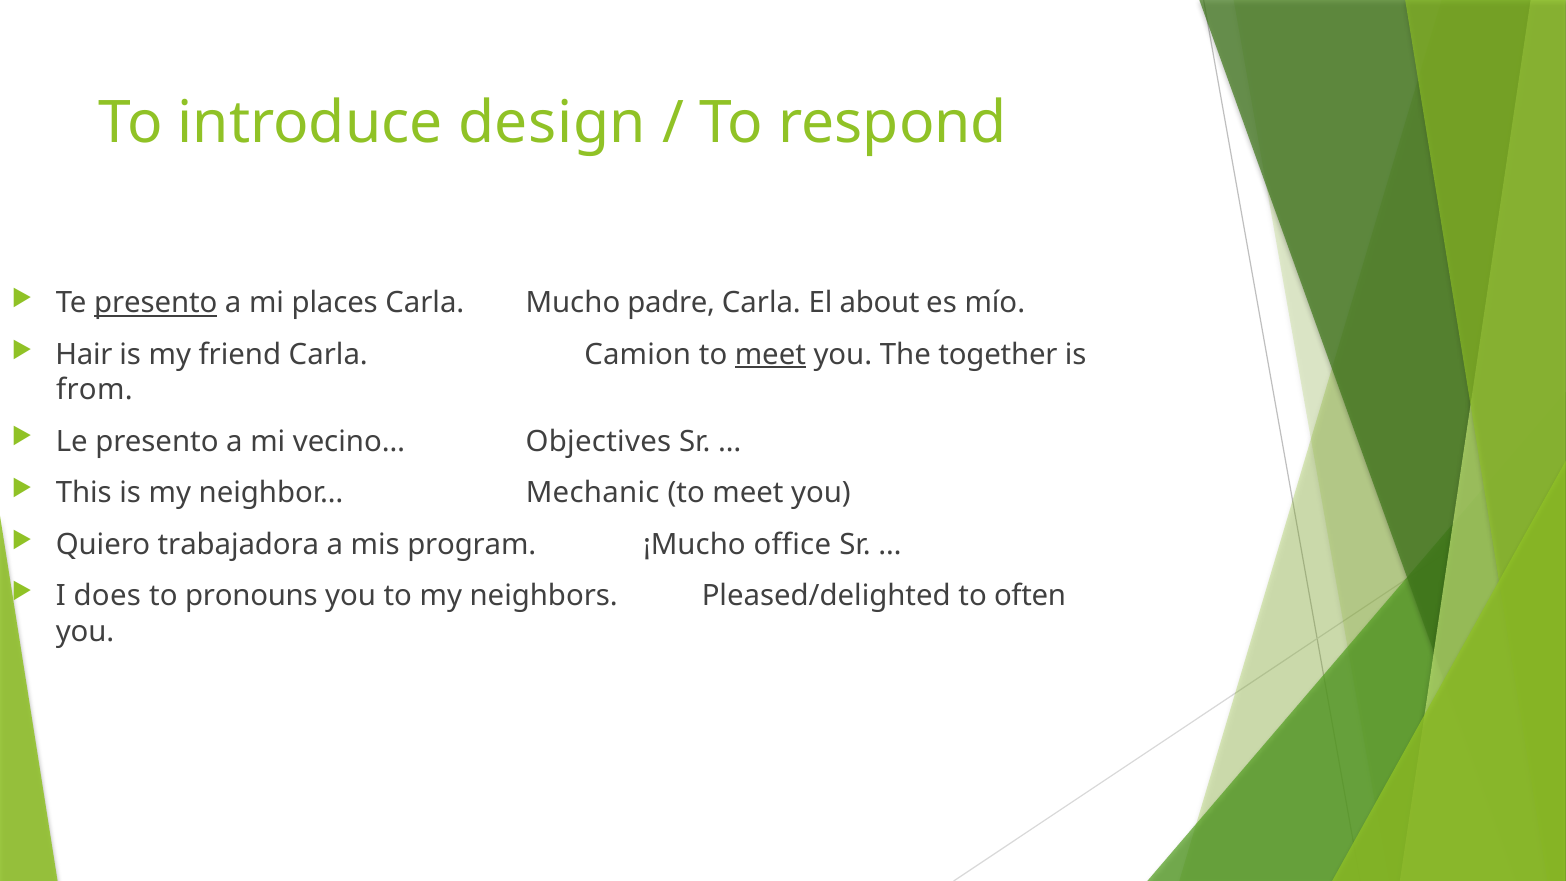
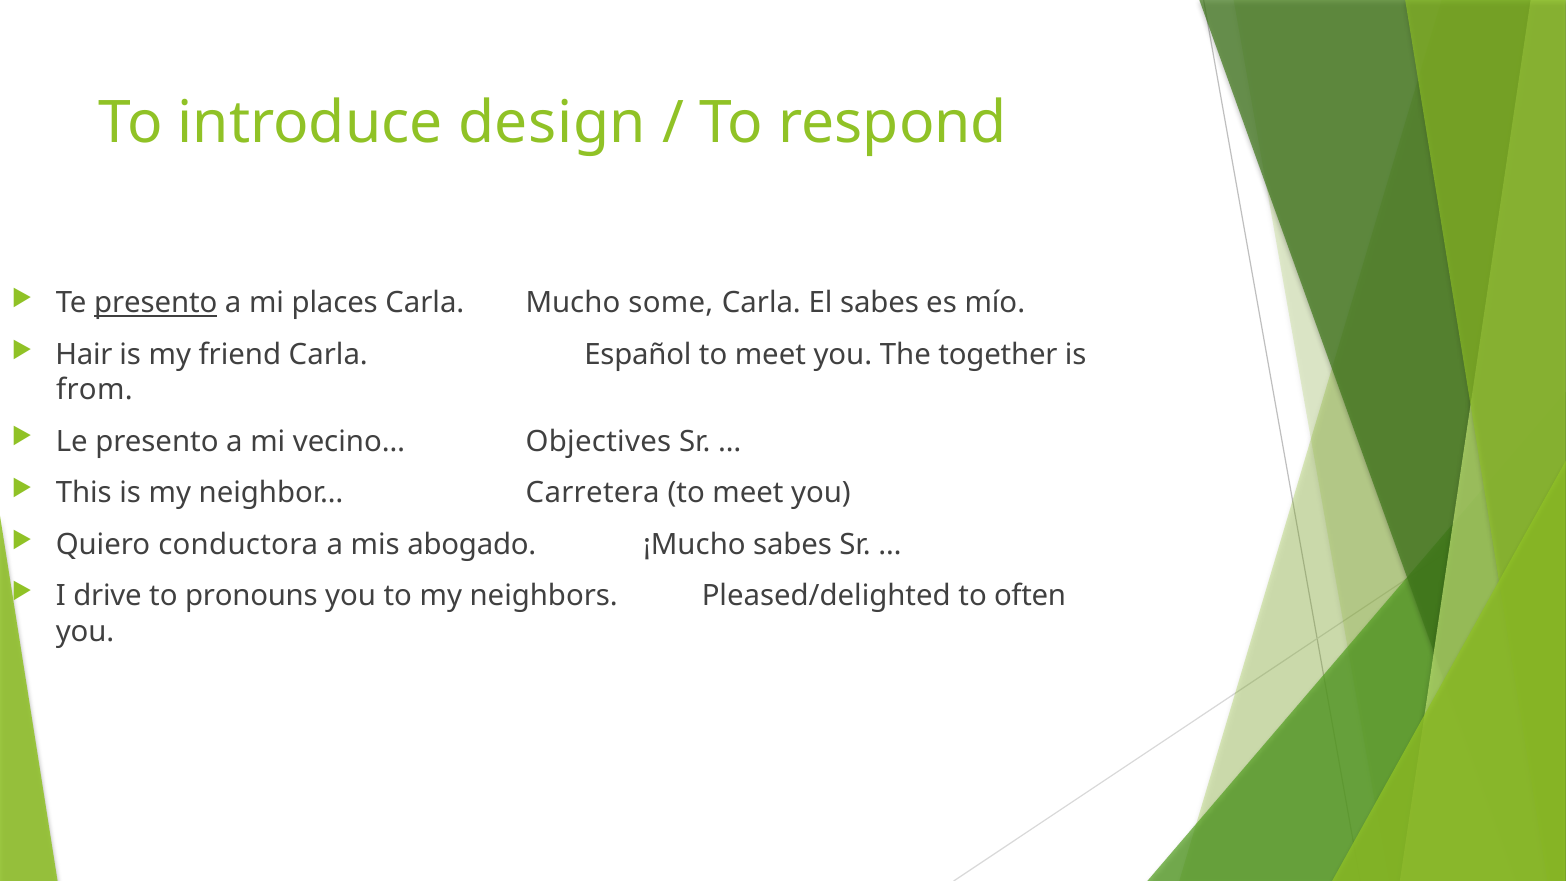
padre: padre -> some
El about: about -> sabes
Camion: Camion -> Español
meet at (770, 355) underline: present -> none
Mechanic: Mechanic -> Carretera
trabajadora: trabajadora -> conductora
program: program -> abogado
¡Mucho office: office -> sabes
does: does -> drive
